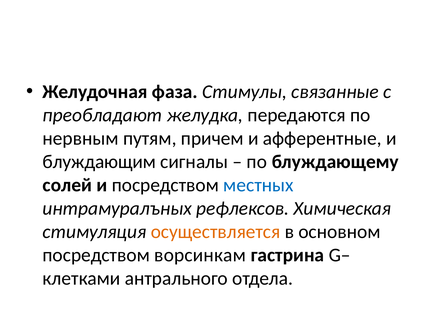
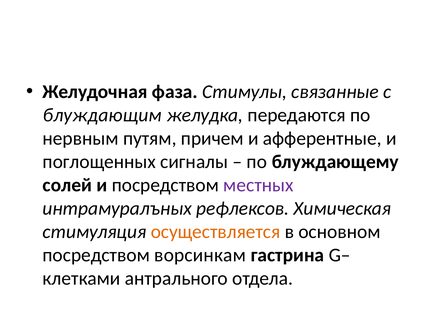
преобладают: преобладают -> блуждающим
блуждающим: блуждающим -> поглощенных
местных colour: blue -> purple
